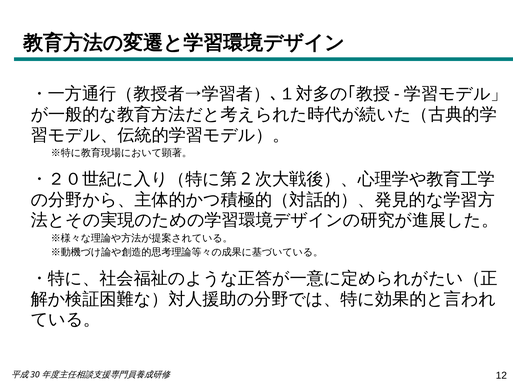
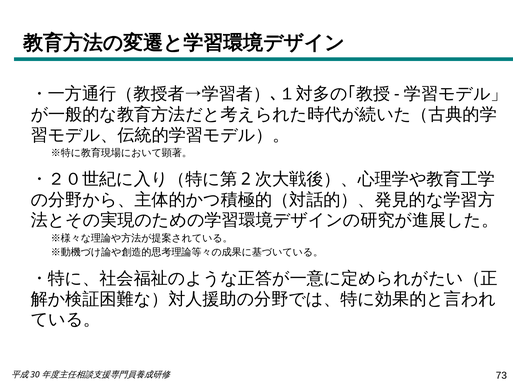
12: 12 -> 73
